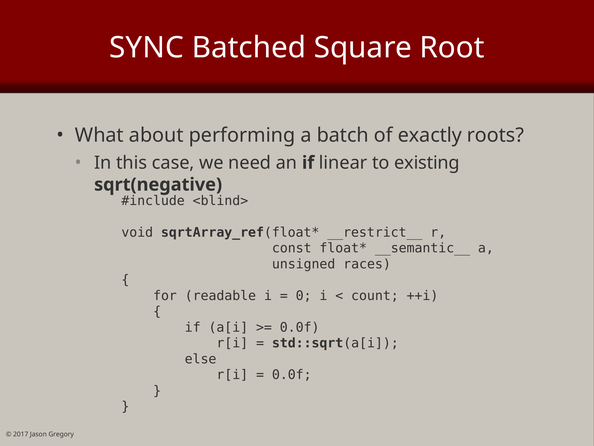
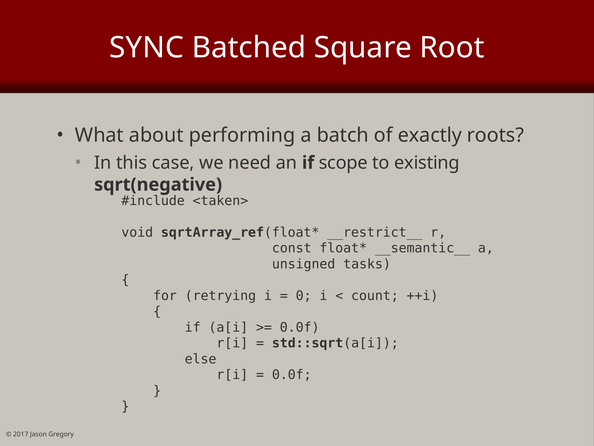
linear: linear -> scope
<blind>: <blind> -> <taken>
races: races -> tasks
readable: readable -> retrying
